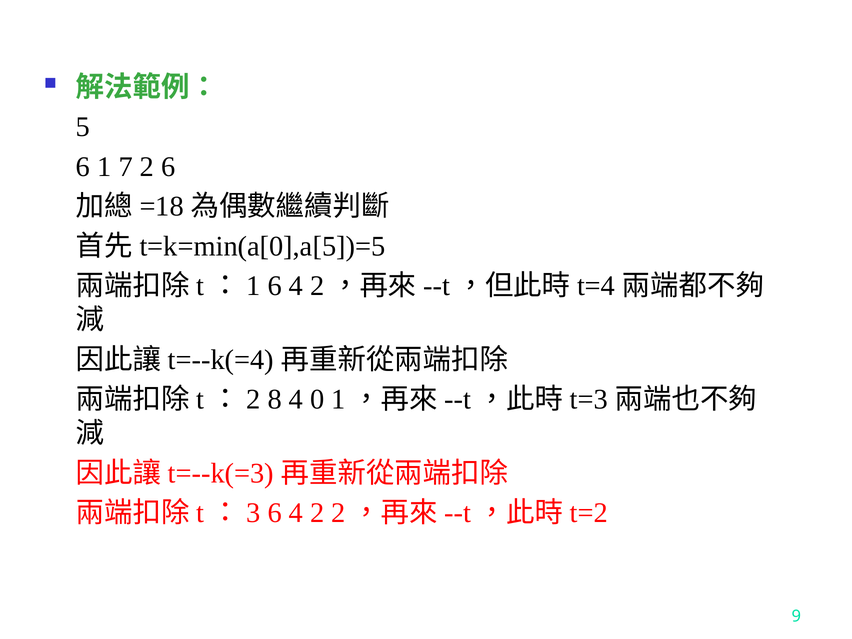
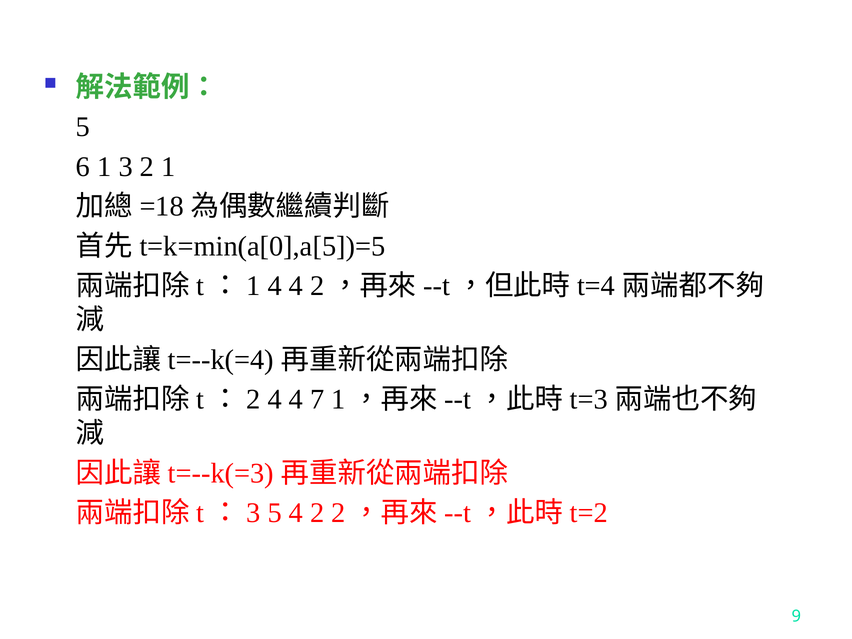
7: 7 -> 3
2 6: 6 -> 1
6 at (275, 286): 6 -> 4
8 at (275, 400): 8 -> 4
0: 0 -> 7
6 at (275, 513): 6 -> 5
